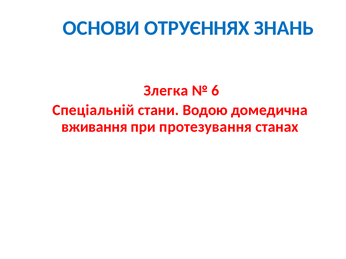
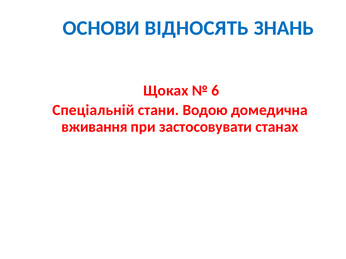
ОТРУЄННЯХ: ОТРУЄННЯХ -> ВІДНОСЯТЬ
Злегка: Злегка -> Щоках
протезування: протезування -> застосовувати
